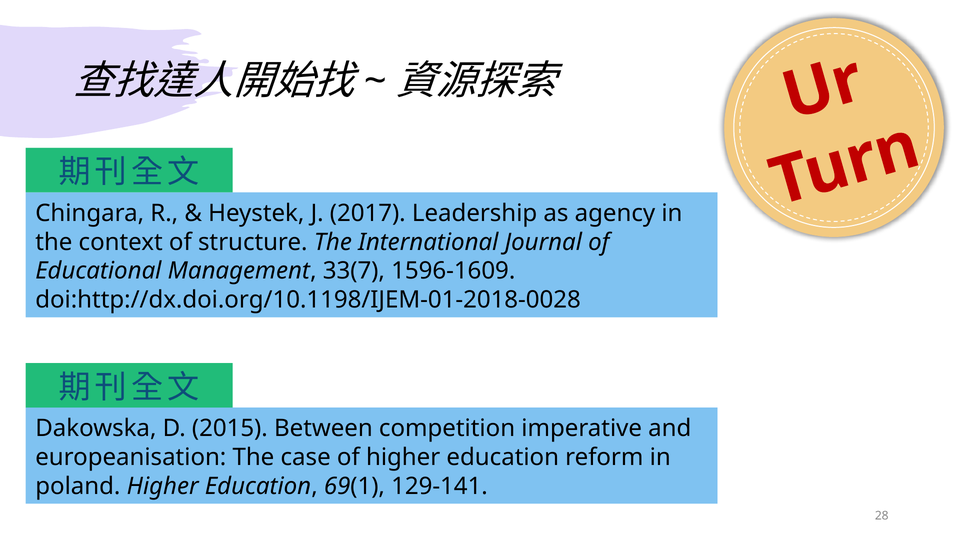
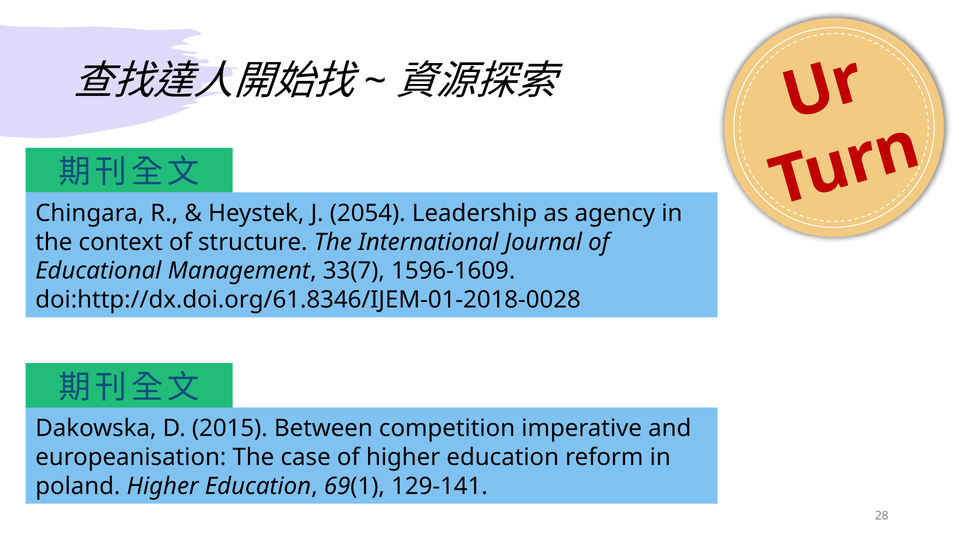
2017: 2017 -> 2054
doi:http://dx.doi.org/10.1198/IJEM-01-2018-0028: doi:http://dx.doi.org/10.1198/IJEM-01-2018-0028 -> doi:http://dx.doi.org/61.8346/IJEM-01-2018-0028
